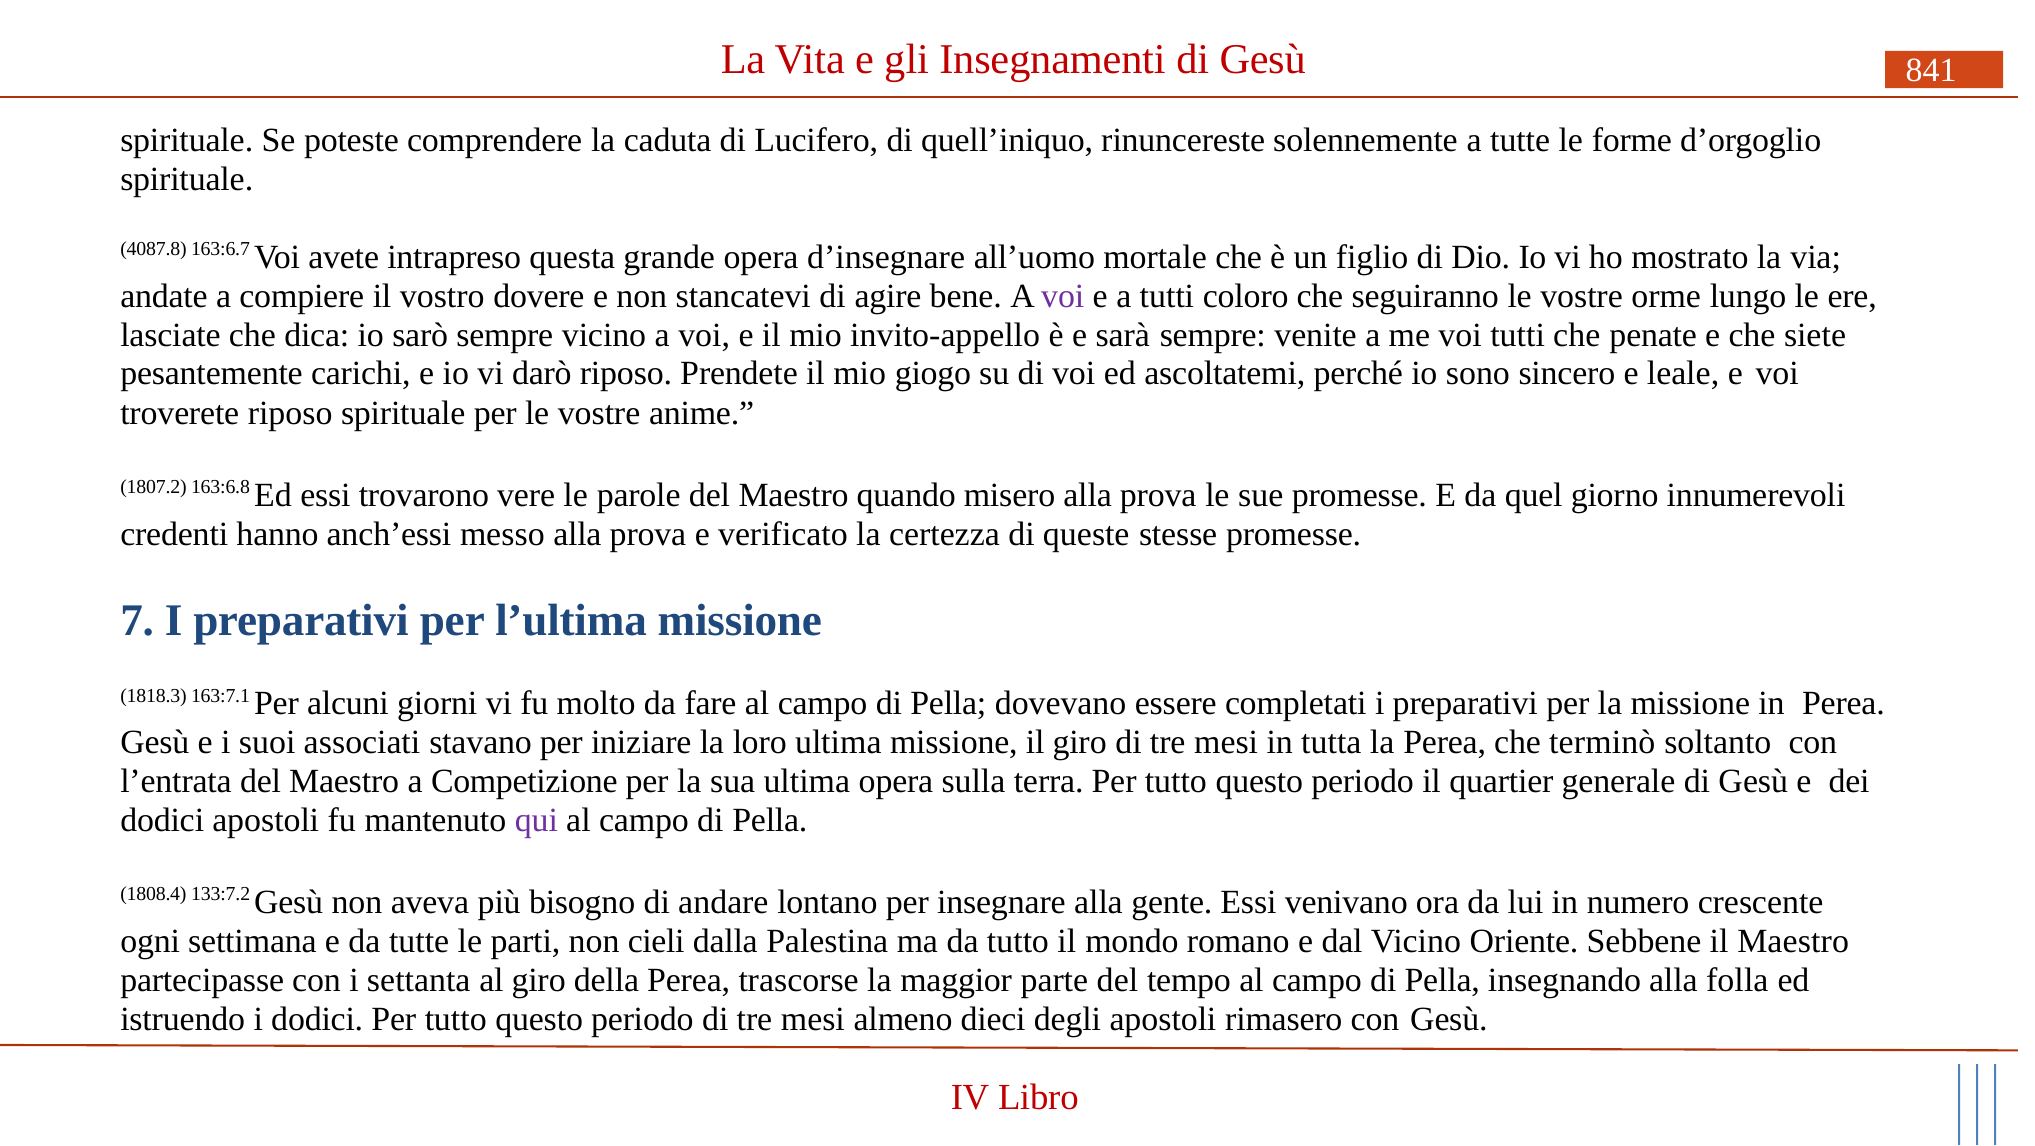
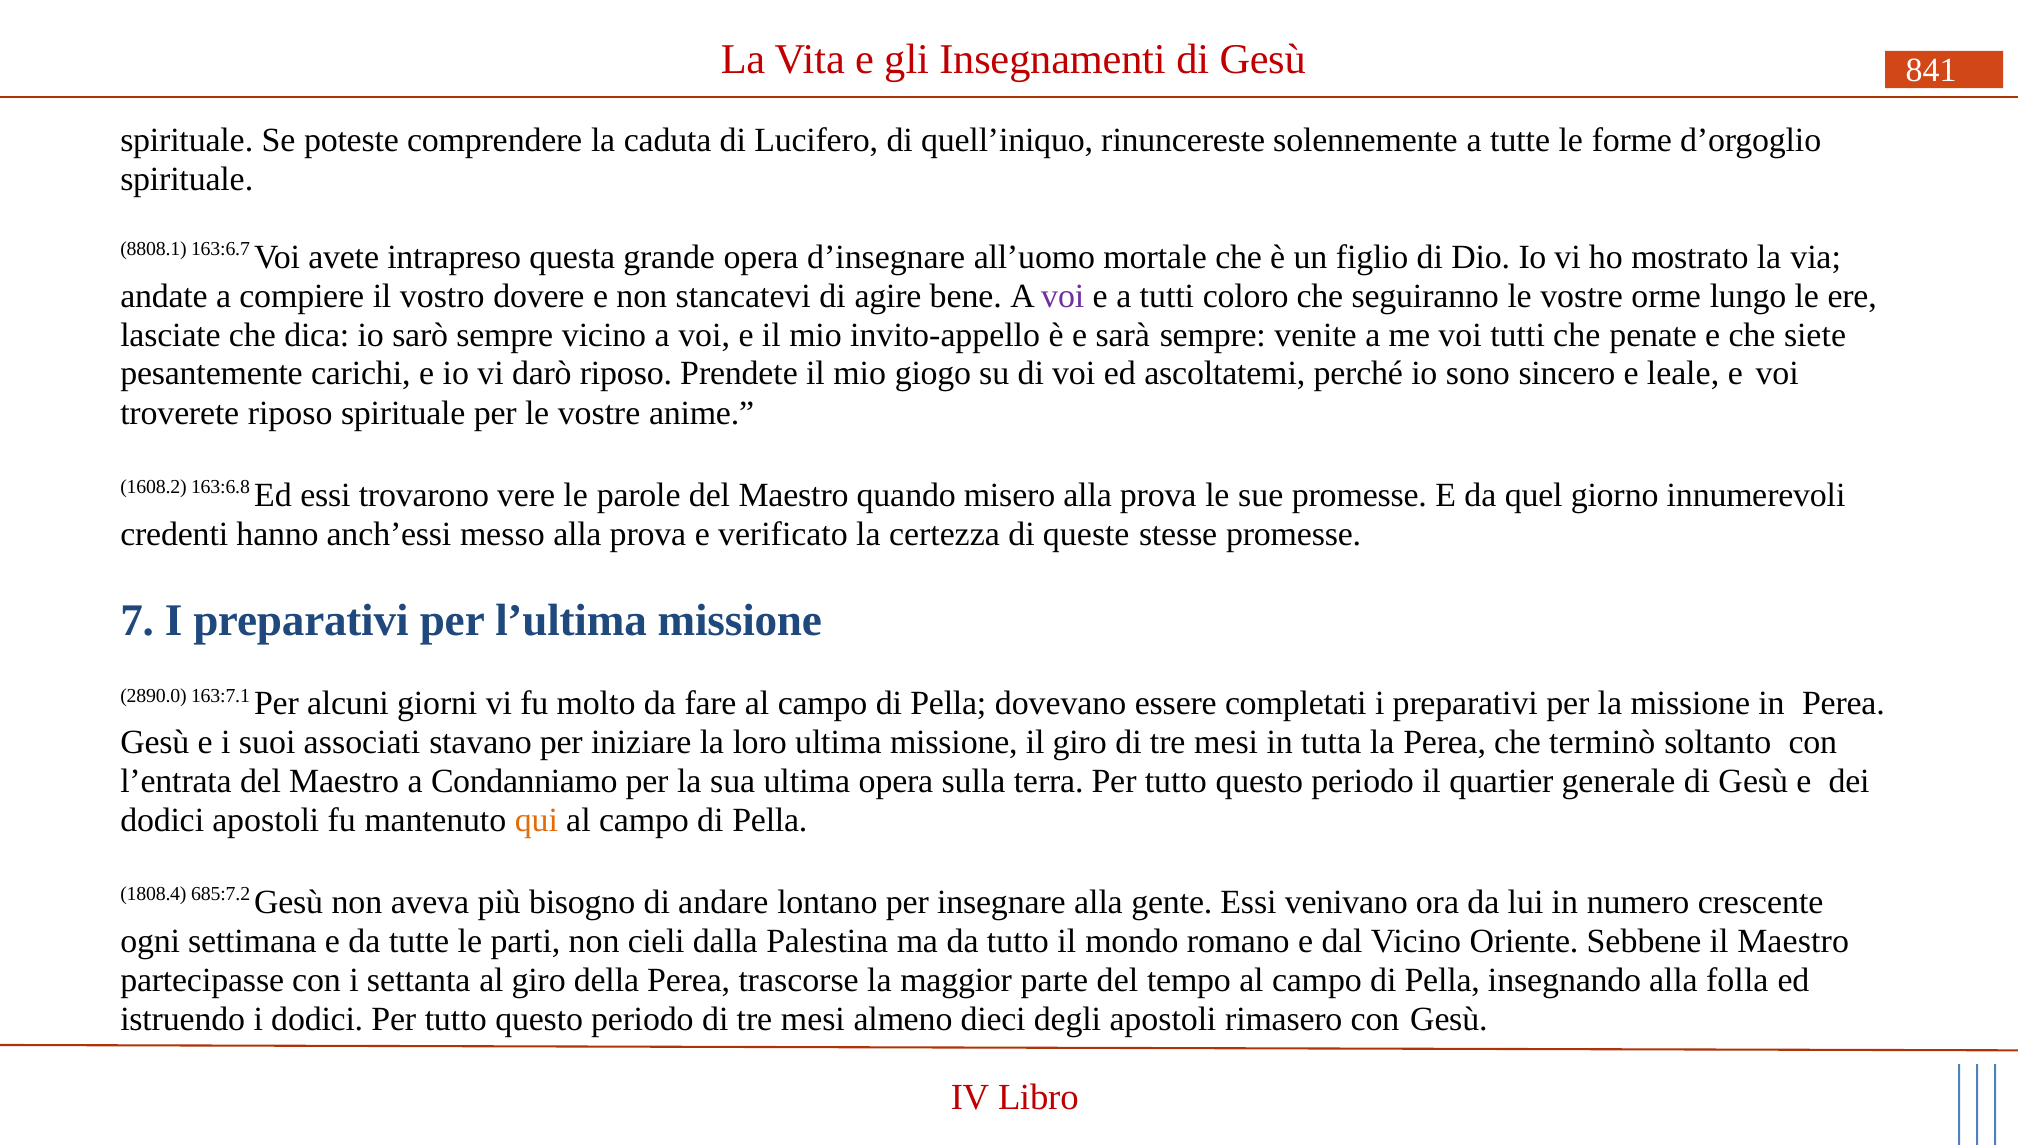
4087.8: 4087.8 -> 8808.1
1807.2: 1807.2 -> 1608.2
1818.3: 1818.3 -> 2890.0
Competizione: Competizione -> Condanniamo
qui colour: purple -> orange
133:7.2: 133:7.2 -> 685:7.2
